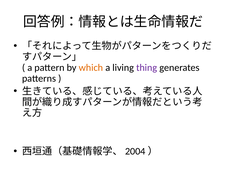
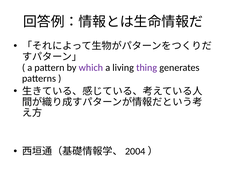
which colour: orange -> purple
